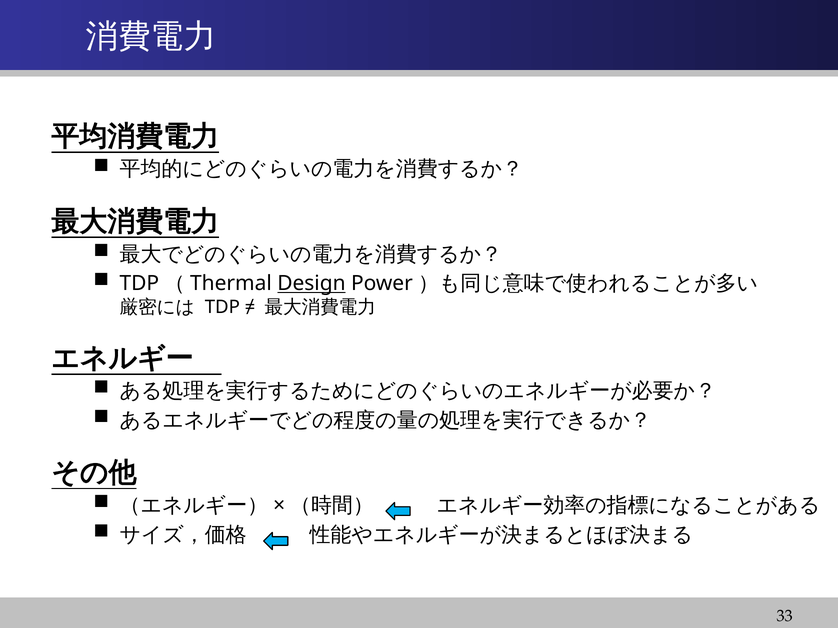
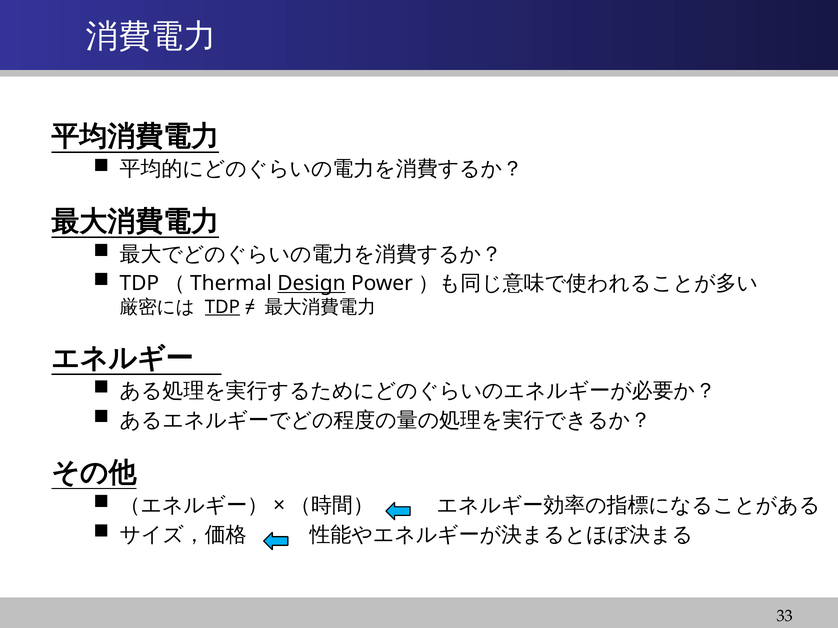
TDP underline: none -> present
